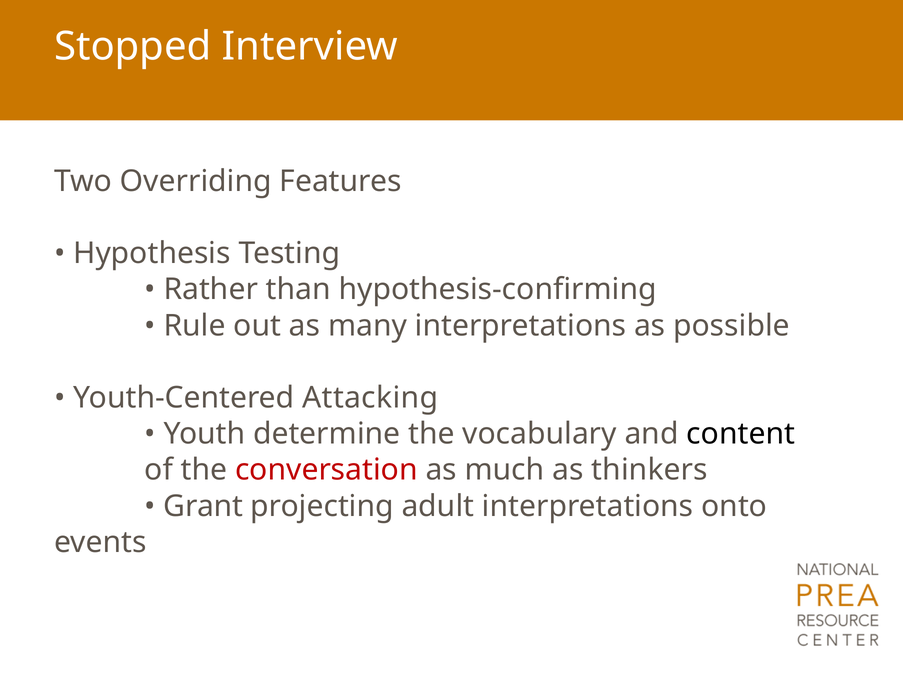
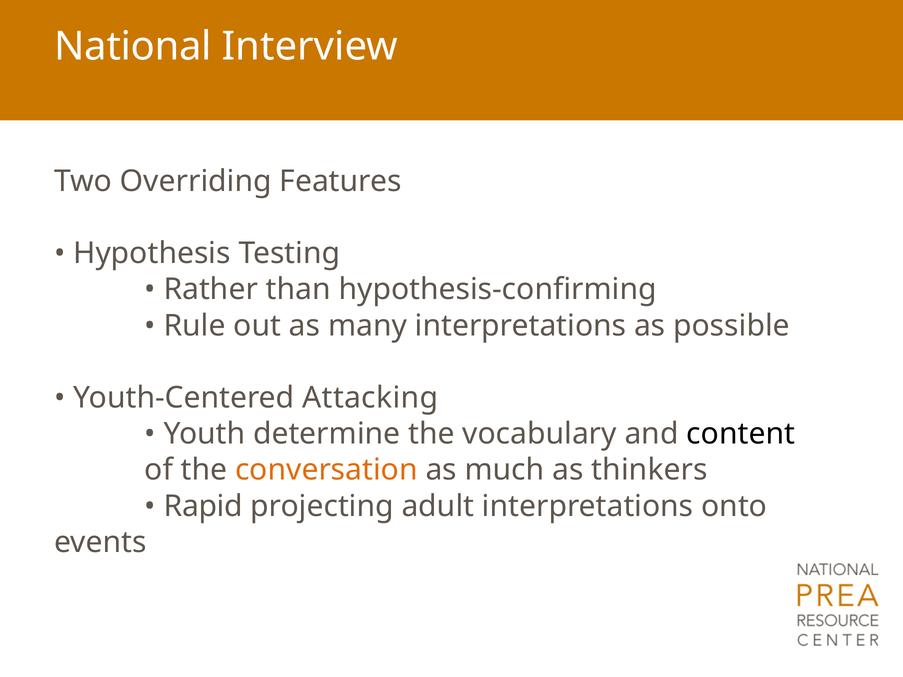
Stopped: Stopped -> National
conversation colour: red -> orange
Grant: Grant -> Rapid
